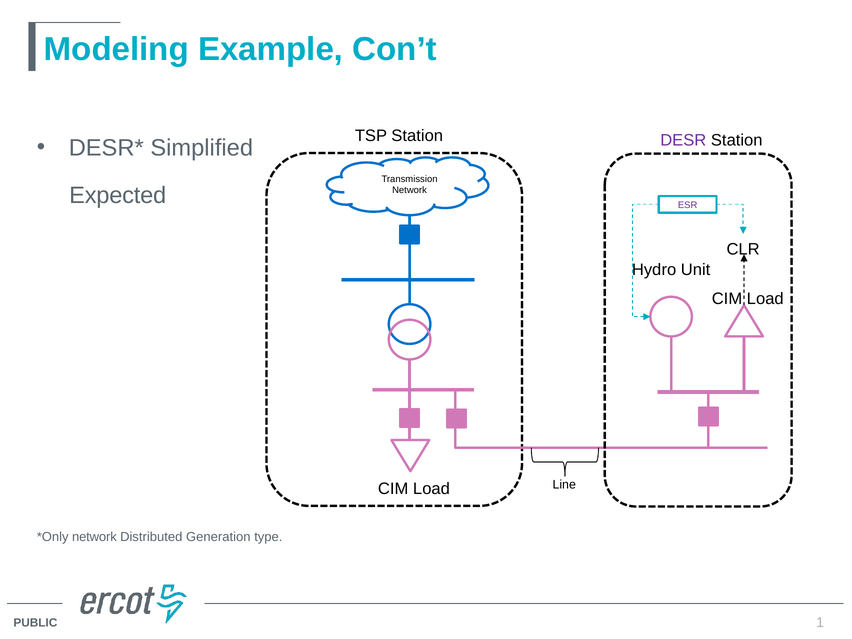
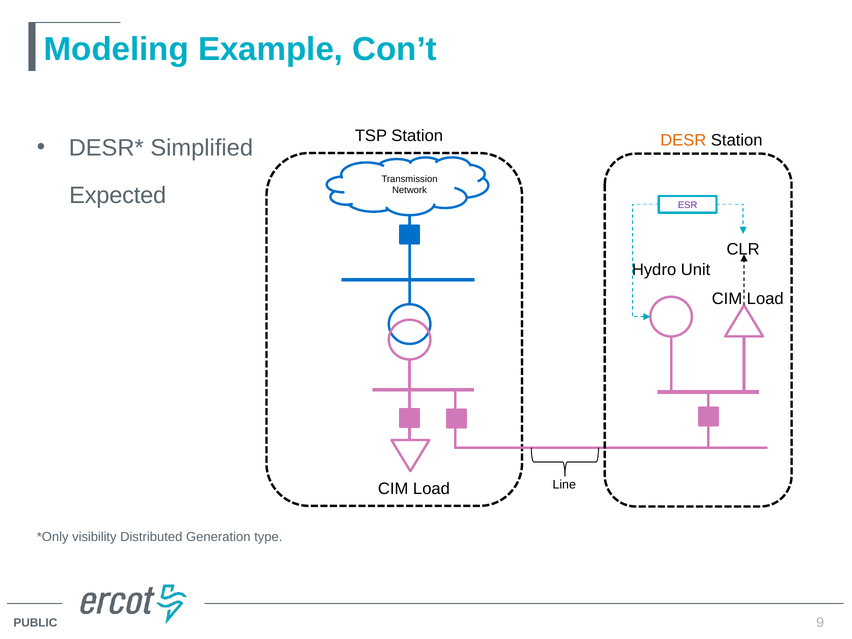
DESR colour: purple -> orange
network at (94, 537): network -> visibility
1: 1 -> 9
